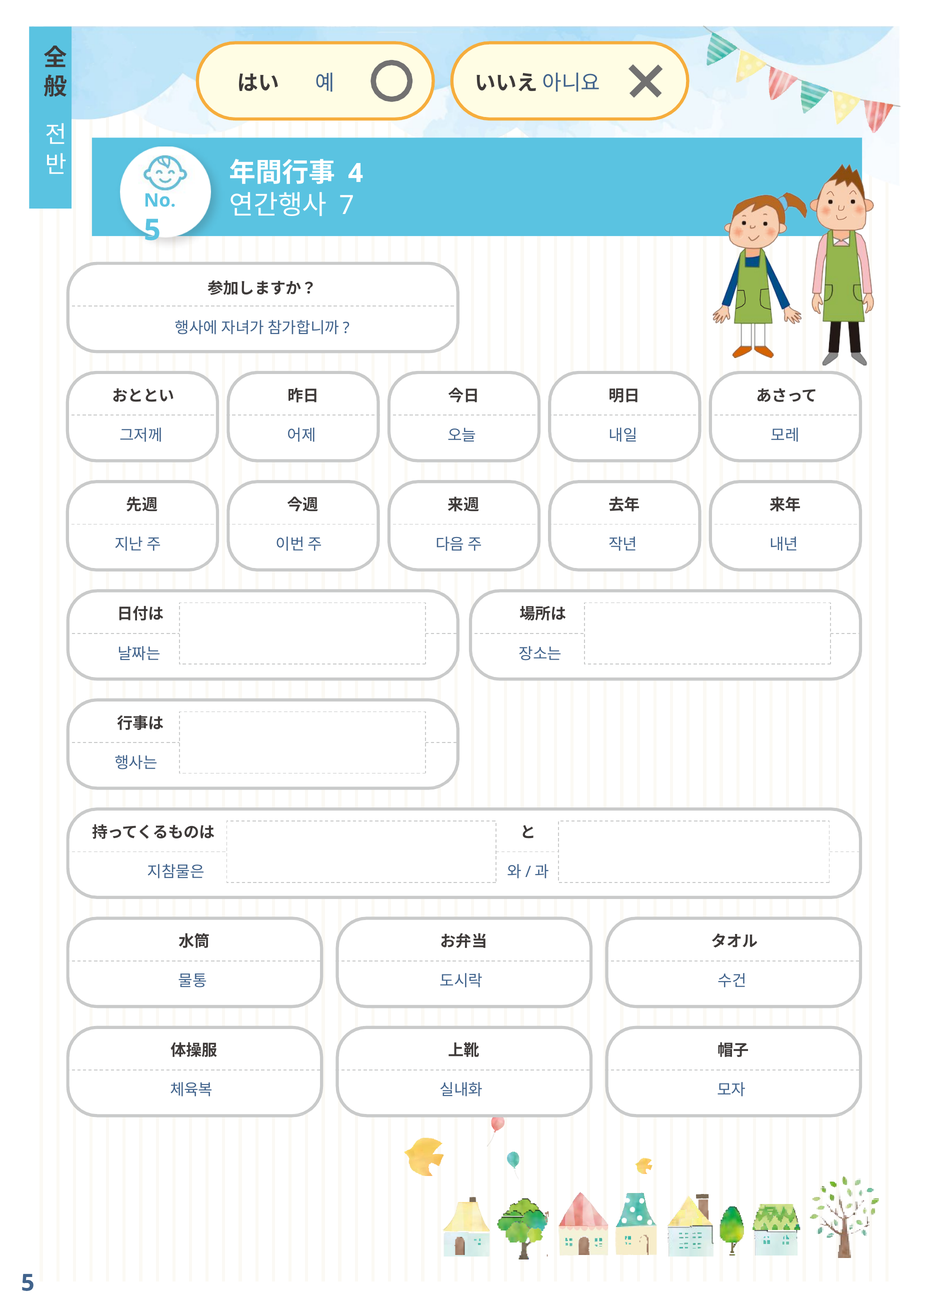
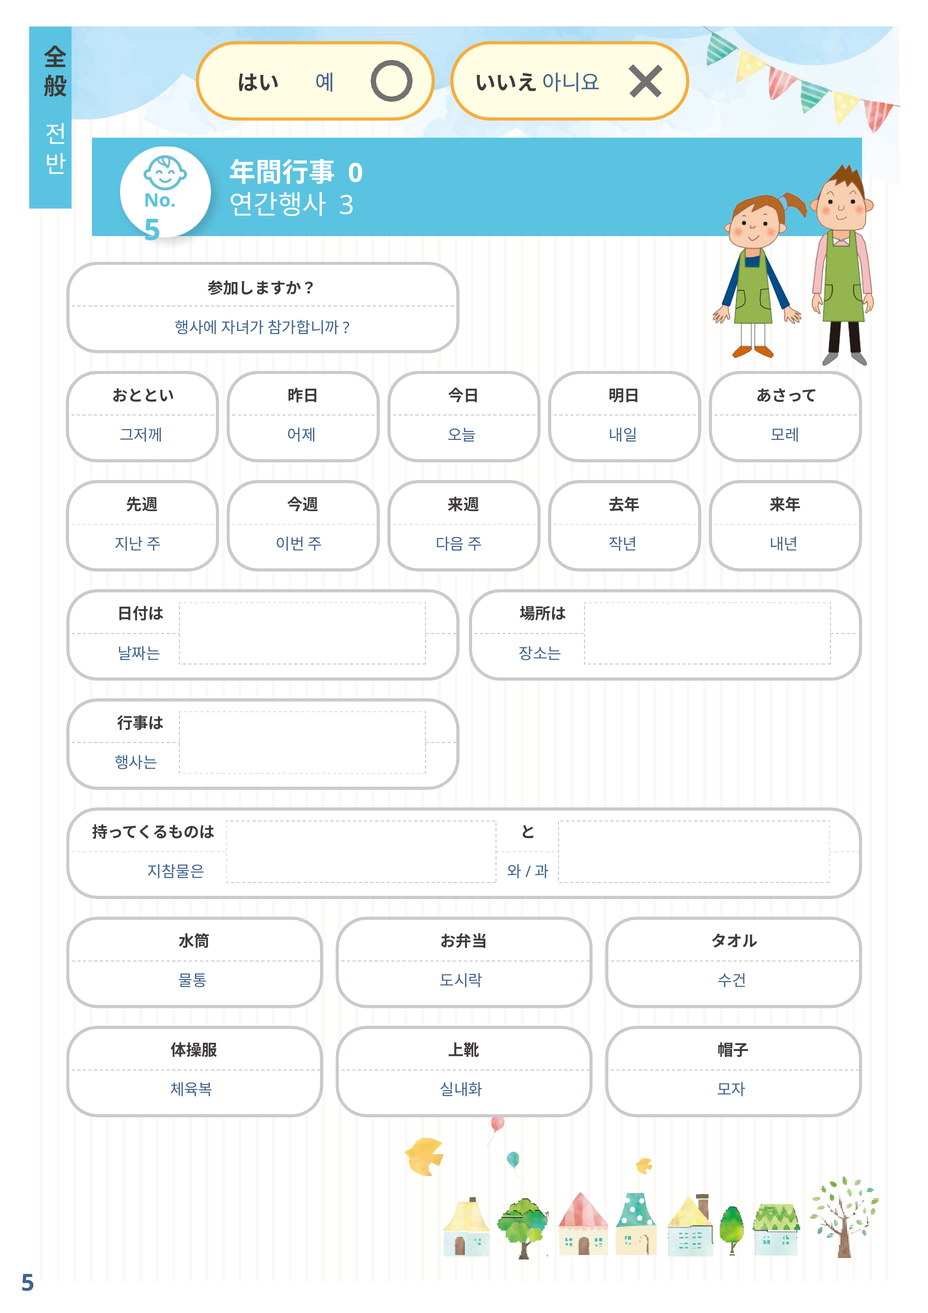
4: 4 -> 0
7: 7 -> 3
